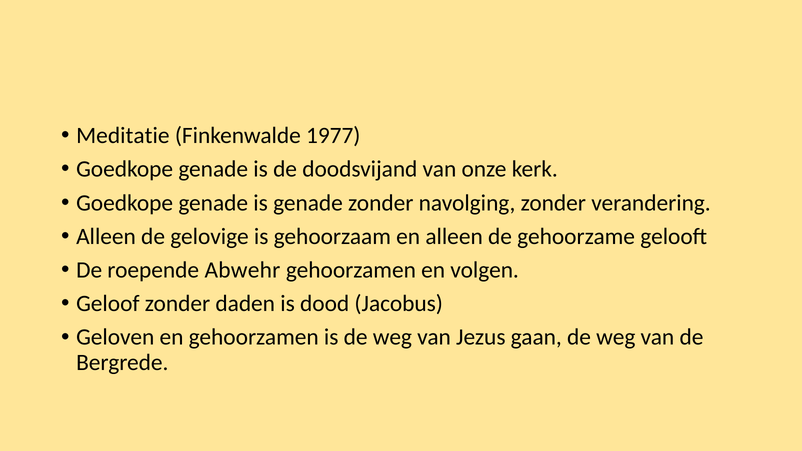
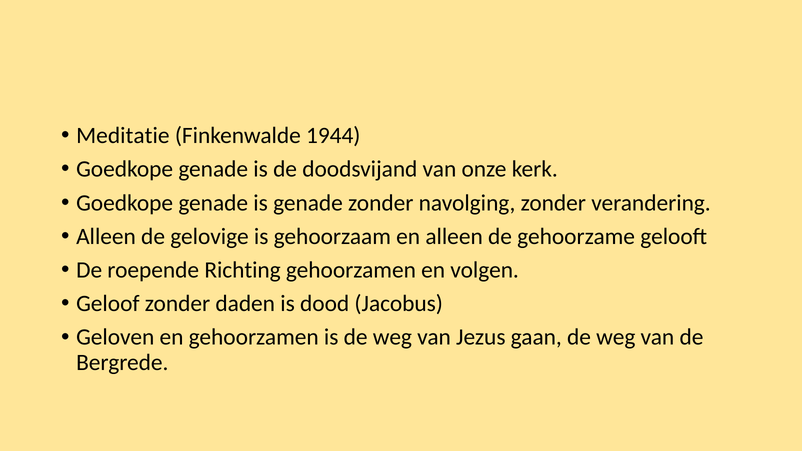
1977: 1977 -> 1944
Abwehr: Abwehr -> Richting
